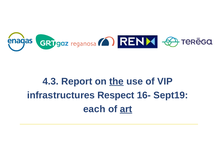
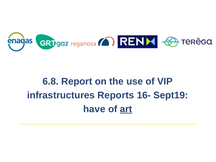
4.3: 4.3 -> 6.8
the underline: present -> none
Respect: Respect -> Reports
each: each -> have
